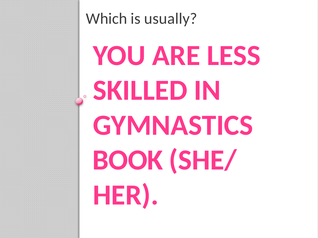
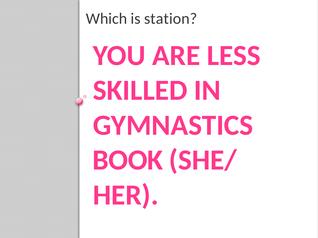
usually: usually -> station
